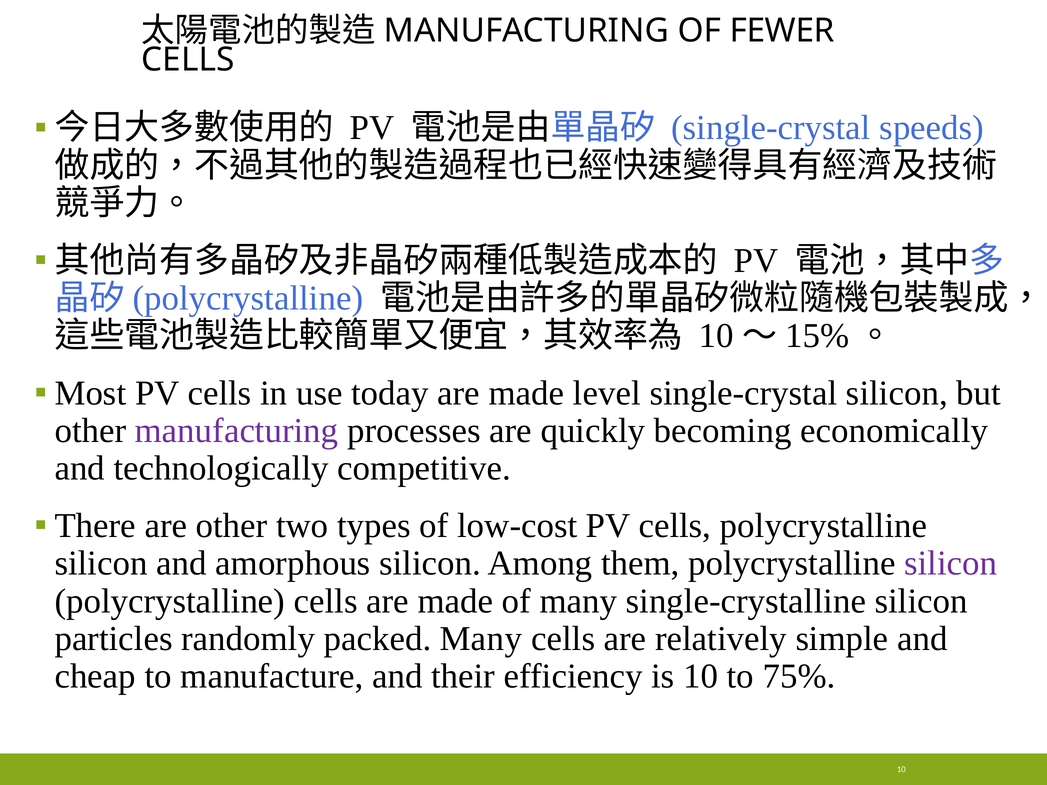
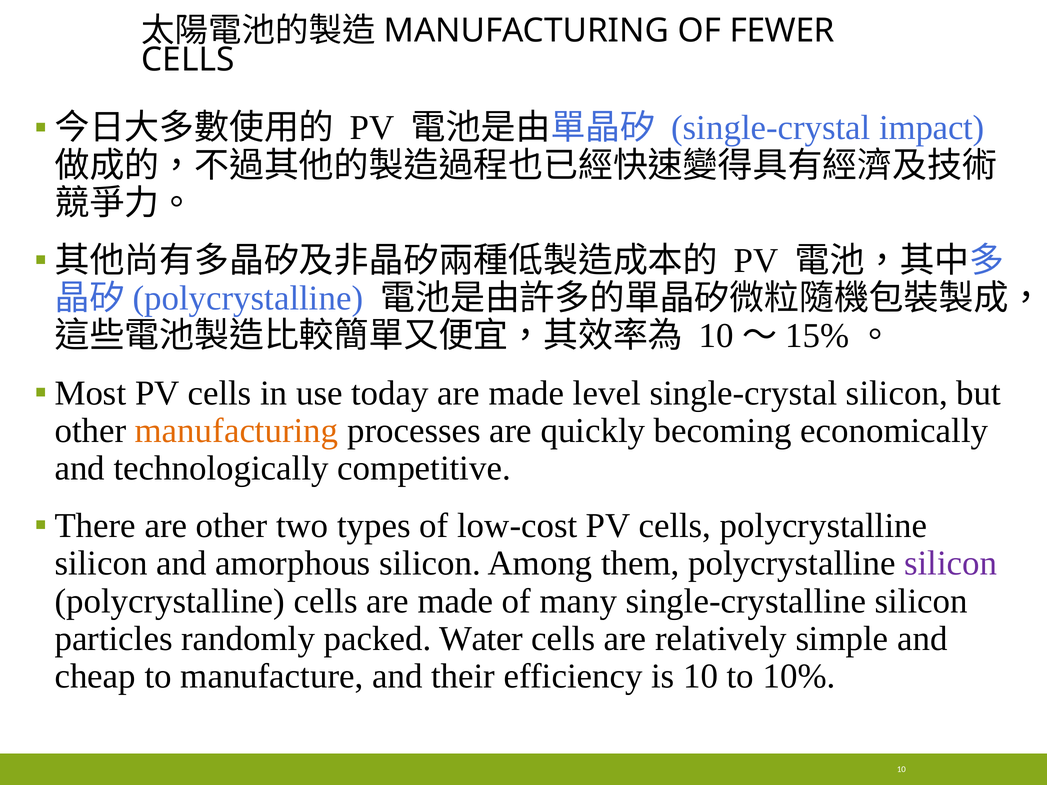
speeds: speeds -> impact
manufacturing at (237, 431) colour: purple -> orange
packed Many: Many -> Water
75%: 75% -> 10%
